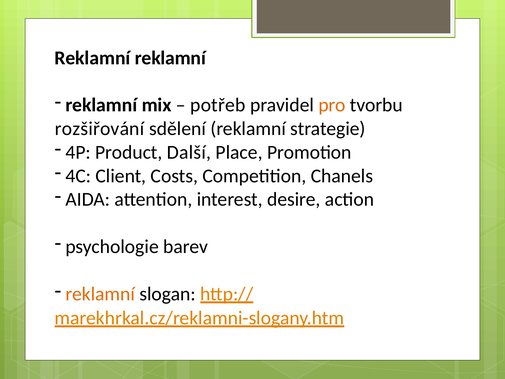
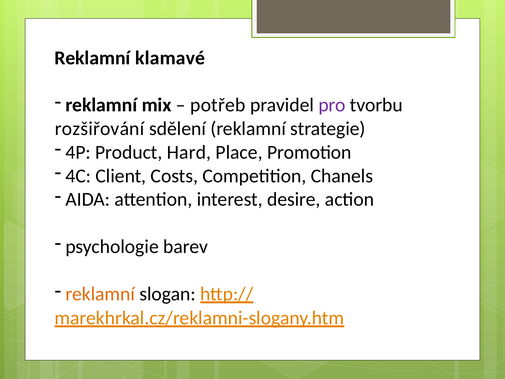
Reklamní reklamní: reklamní -> klamavé
pro colour: orange -> purple
Další: Další -> Hard
